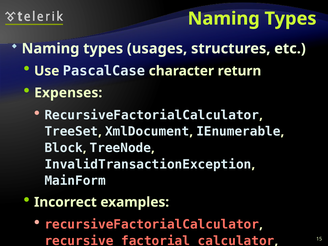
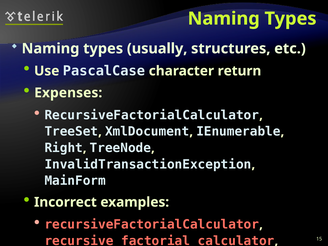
usages: usages -> usually
Block: Block -> Right
